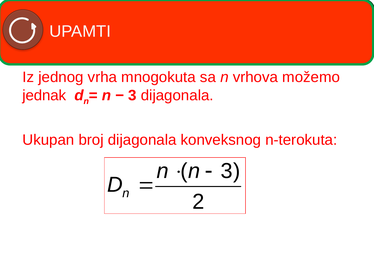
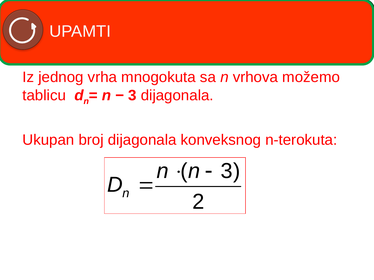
jednak: jednak -> tablicu
